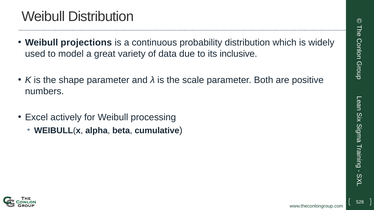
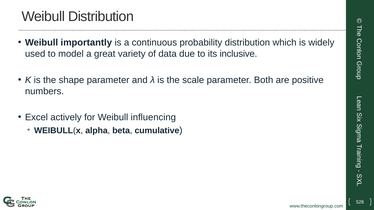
projections: projections -> importantly
processing: processing -> influencing
